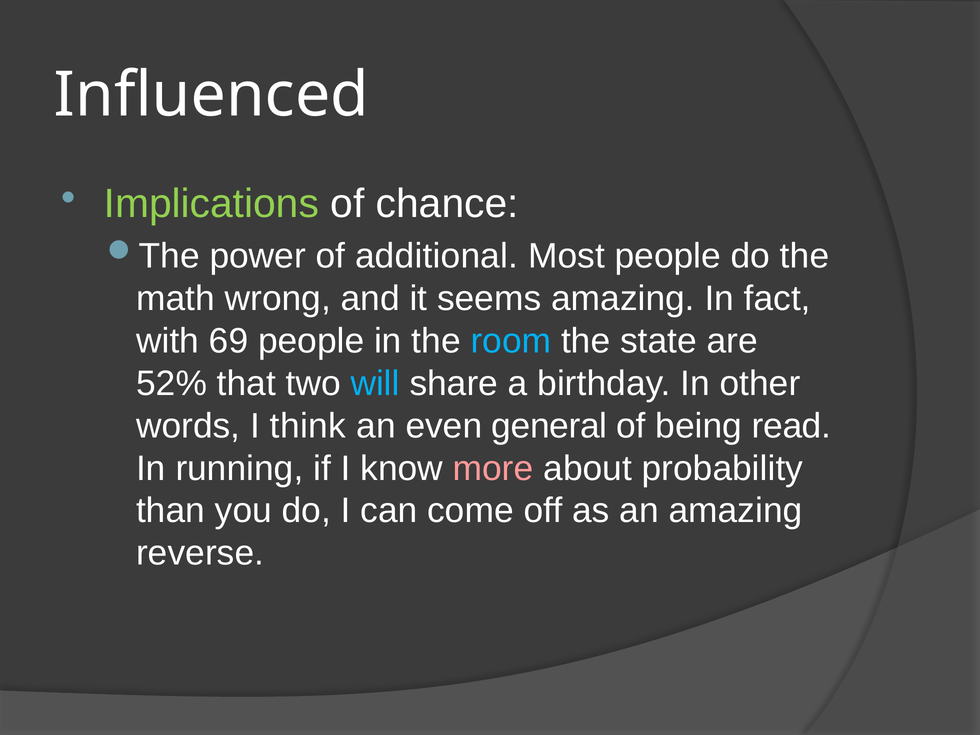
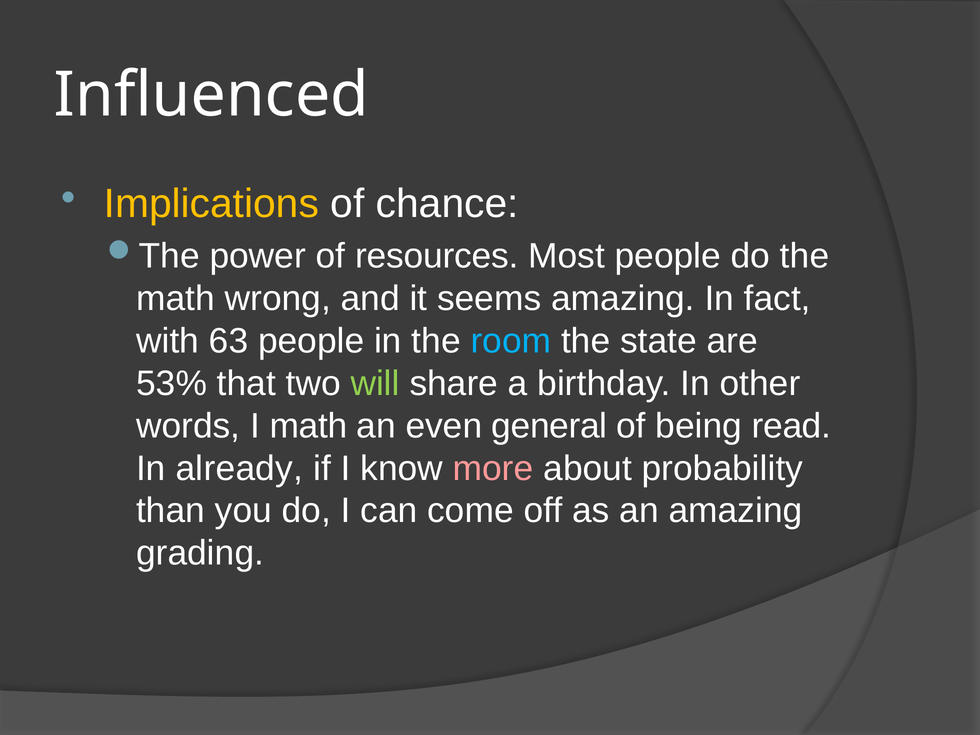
Implications colour: light green -> yellow
additional: additional -> resources
69: 69 -> 63
52%: 52% -> 53%
will colour: light blue -> light green
I think: think -> math
running: running -> already
reverse: reverse -> grading
